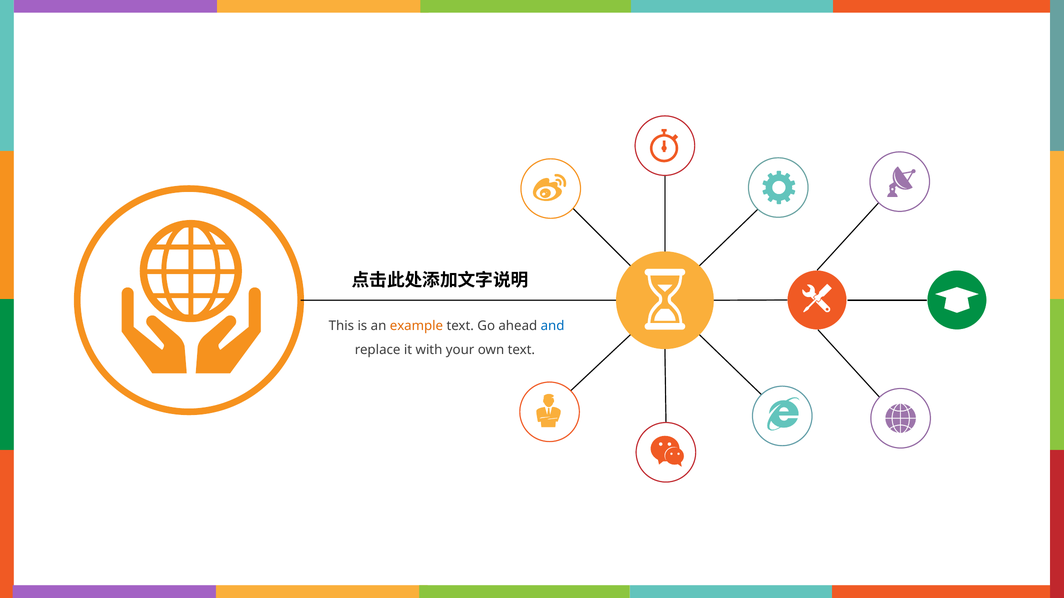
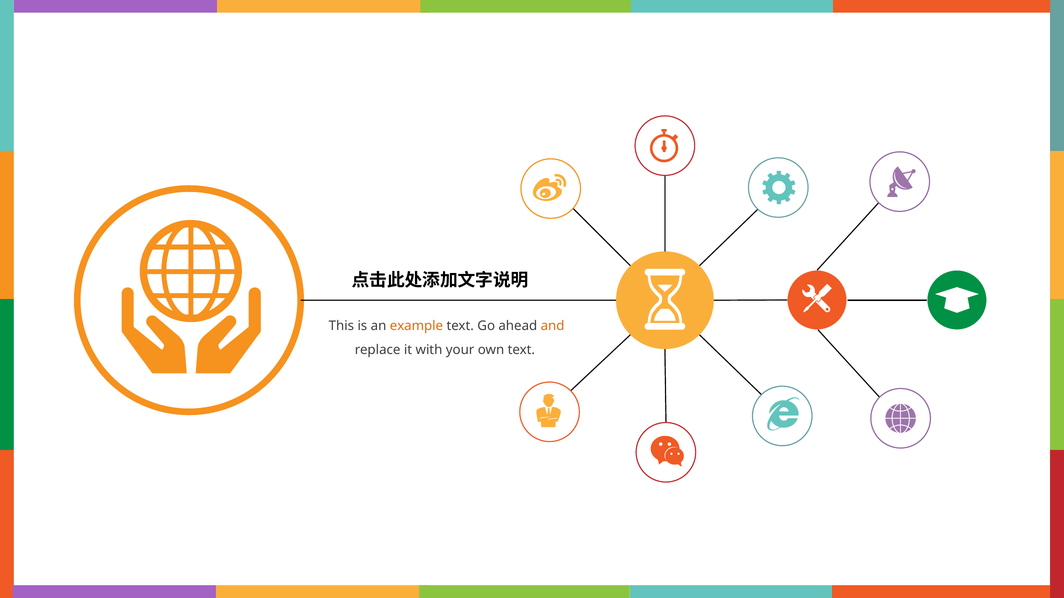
and colour: blue -> orange
